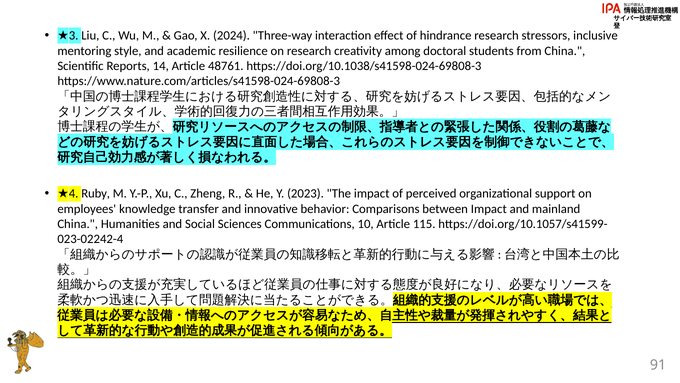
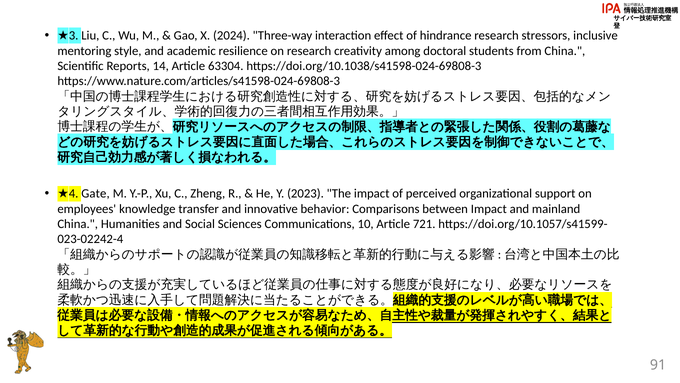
48761: 48761 -> 63304
Ruby: Ruby -> Gate
115: 115 -> 721
